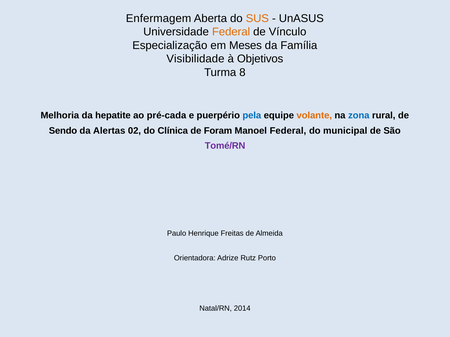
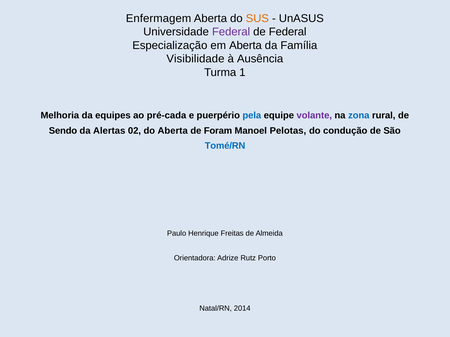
Federal at (231, 32) colour: orange -> purple
de Vínculo: Vínculo -> Federal
em Meses: Meses -> Aberta
Objetivos: Objetivos -> Ausência
8: 8 -> 1
hepatite: hepatite -> equipes
volante colour: orange -> purple
do Clínica: Clínica -> Aberta
Manoel Federal: Federal -> Pelotas
municipal: municipal -> condução
Tomé/RN colour: purple -> blue
